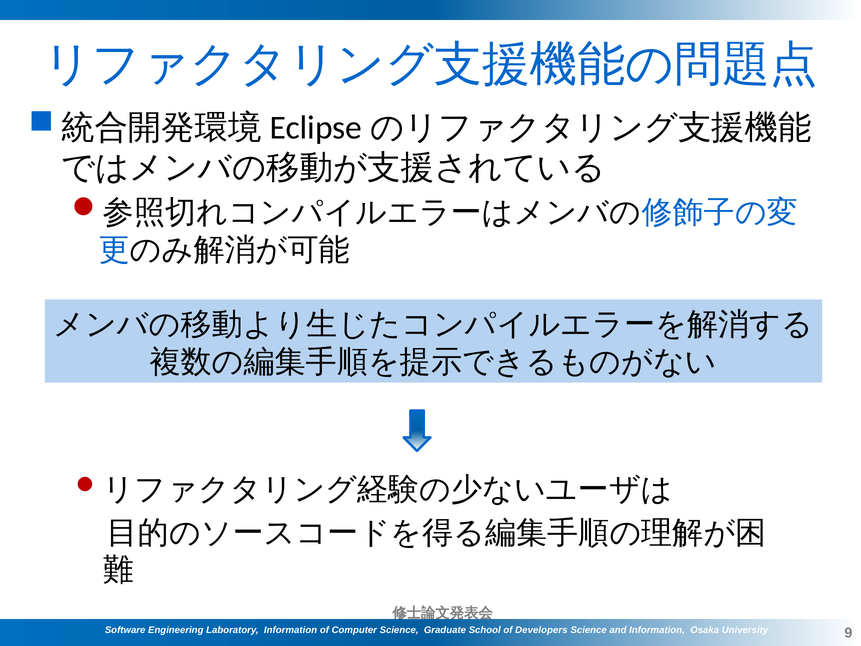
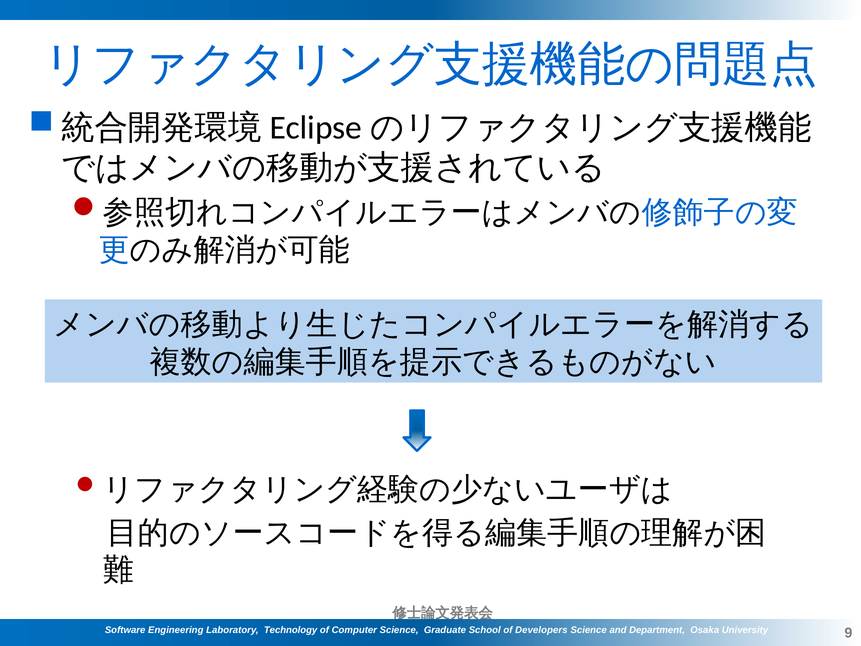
Laboratory Information: Information -> Technology
and Information: Information -> Department
